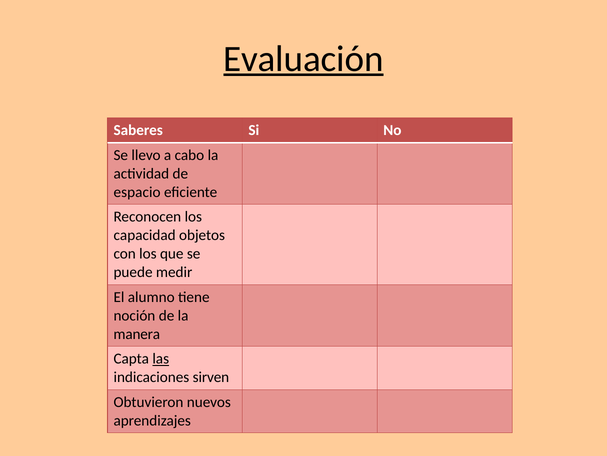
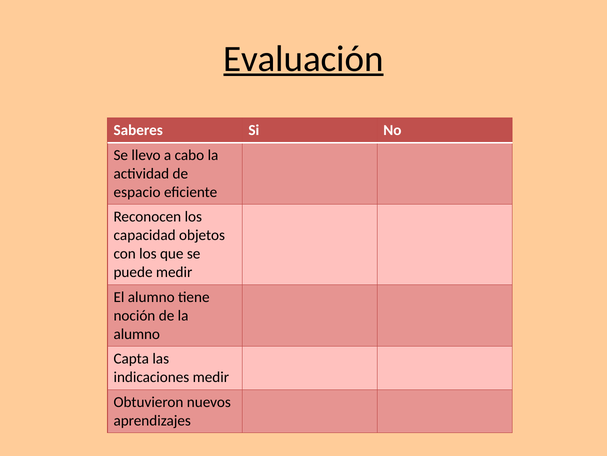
manera at (137, 334): manera -> alumno
las underline: present -> none
indicaciones sirven: sirven -> medir
